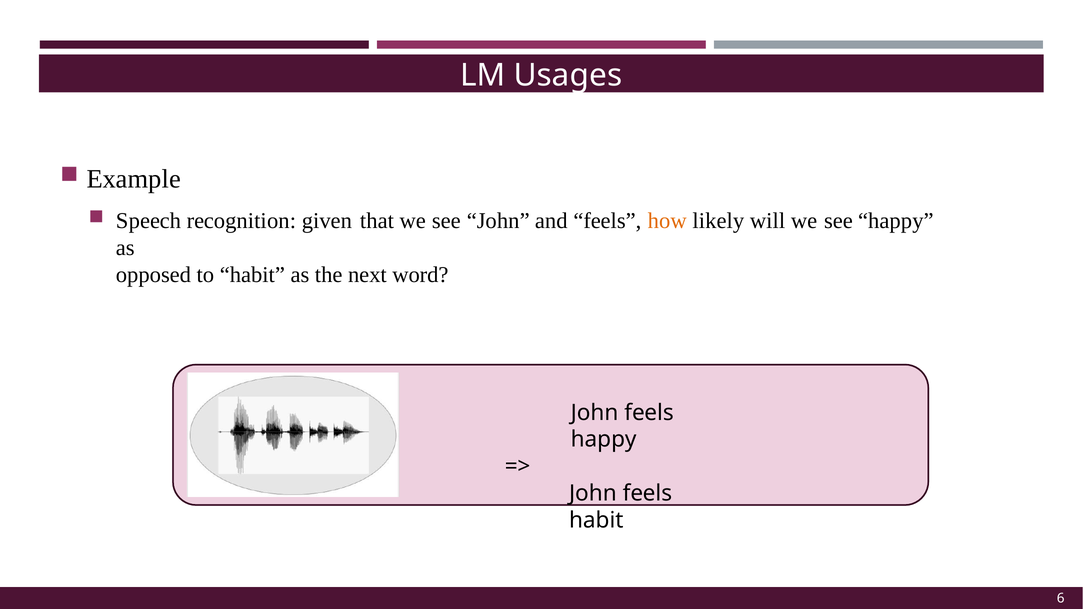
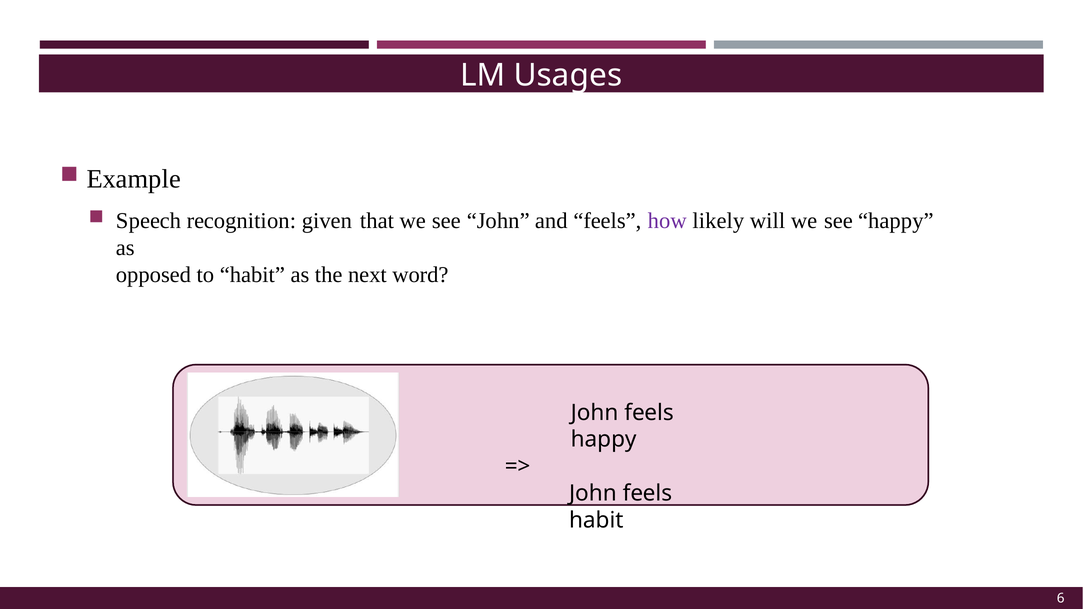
how colour: orange -> purple
